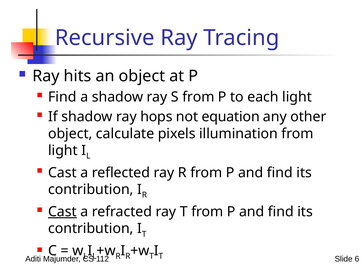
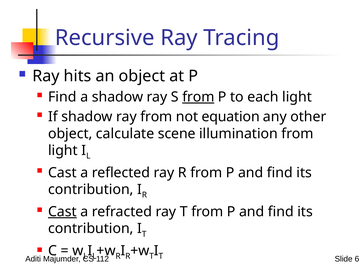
from at (198, 97) underline: none -> present
ray hops: hops -> from
pixels: pixels -> scene
